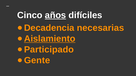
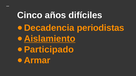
años underline: present -> none
necesarias: necesarias -> periodistas
Gente: Gente -> Armar
